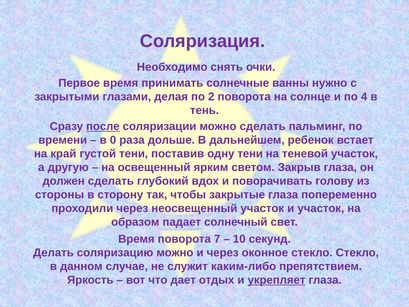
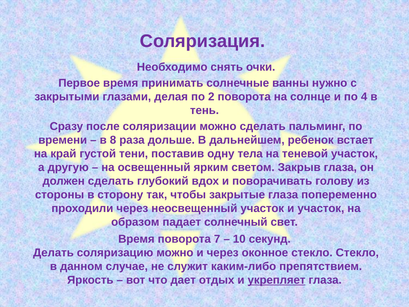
после underline: present -> none
0: 0 -> 8
одну тени: тени -> тела
